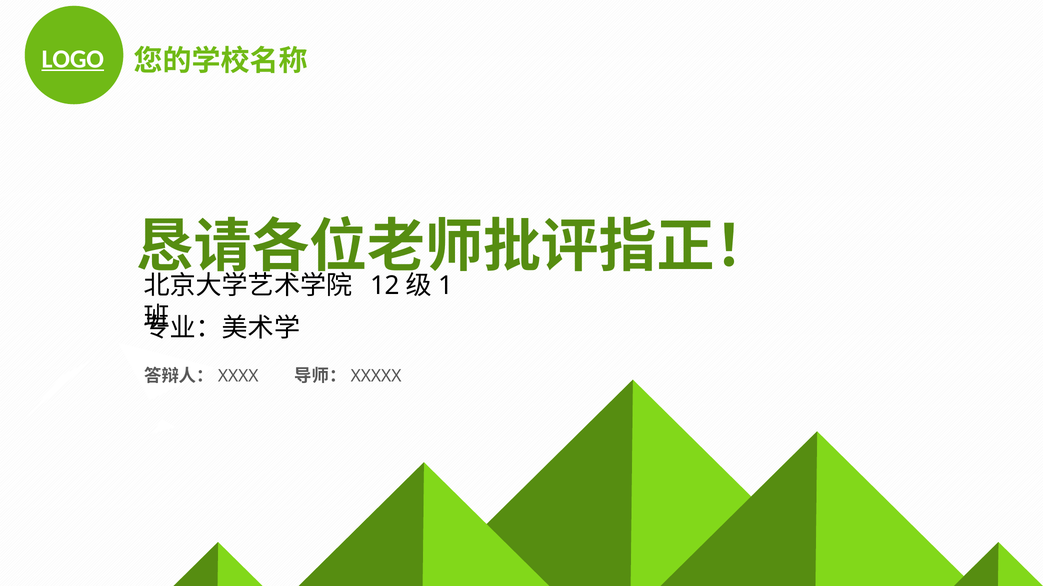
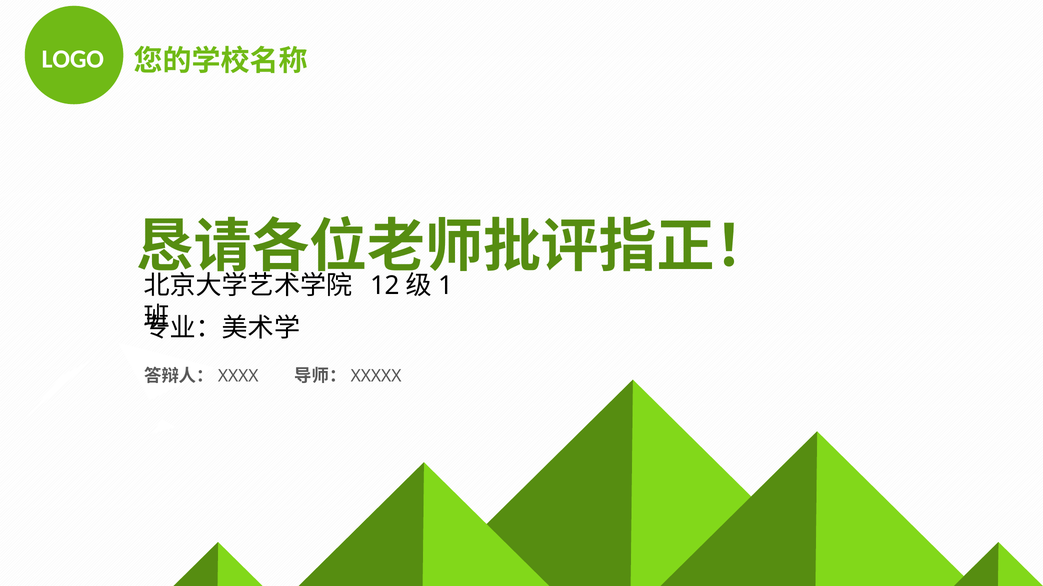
LOGO underline: present -> none
